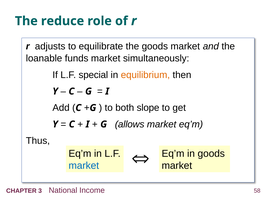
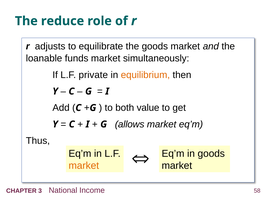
special: special -> private
slope: slope -> value
market at (84, 165) colour: blue -> orange
